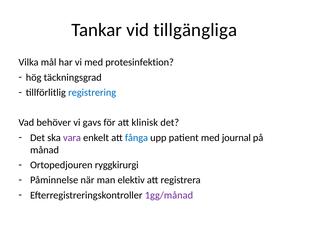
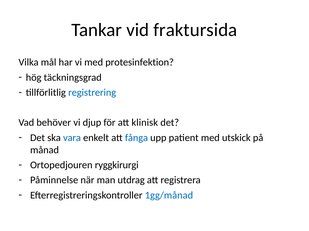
tillgängliga: tillgängliga -> fraktursida
gavs: gavs -> djup
vara colour: purple -> blue
journal: journal -> utskick
elektiv: elektiv -> utdrag
1gg/månad colour: purple -> blue
